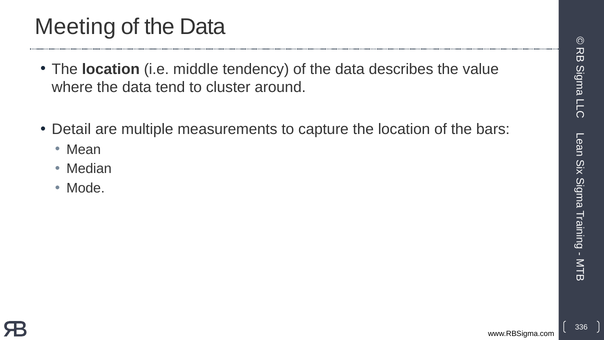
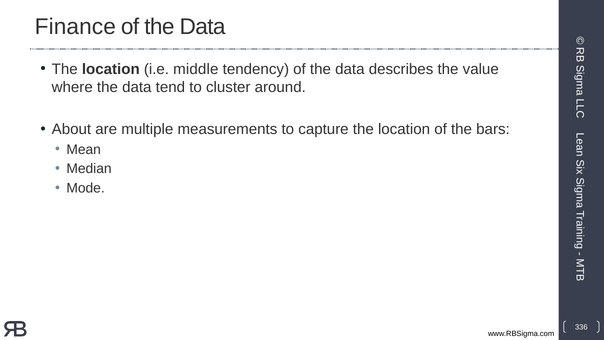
Meeting: Meeting -> Finance
Detail: Detail -> About
